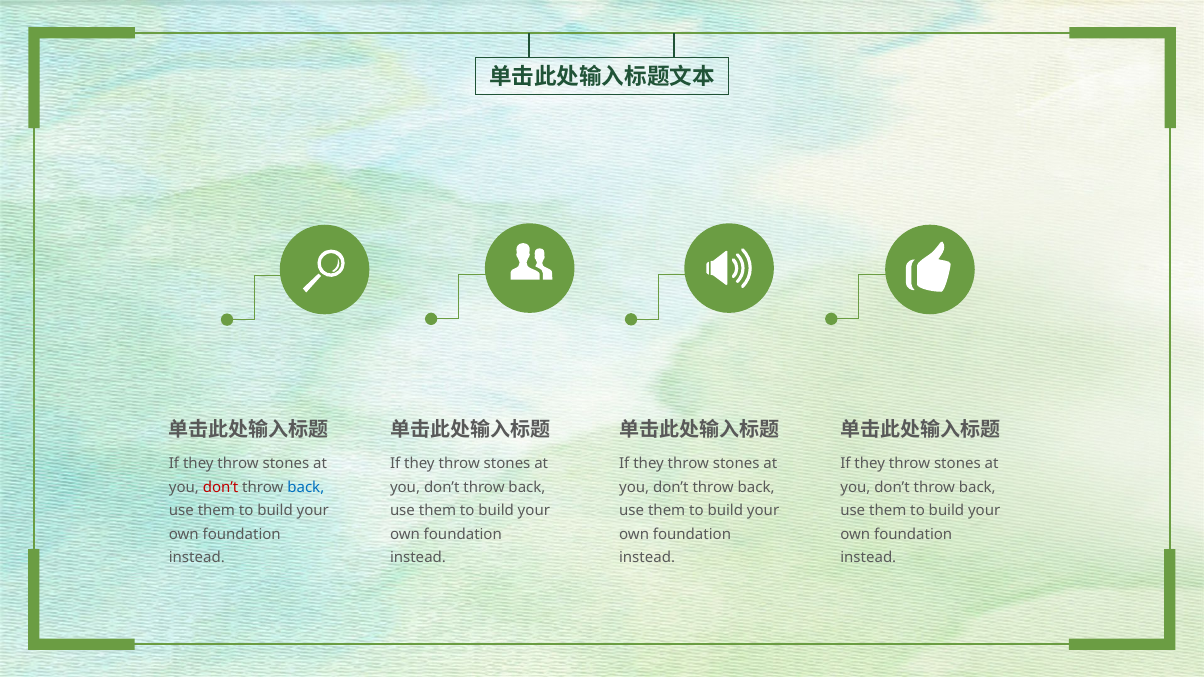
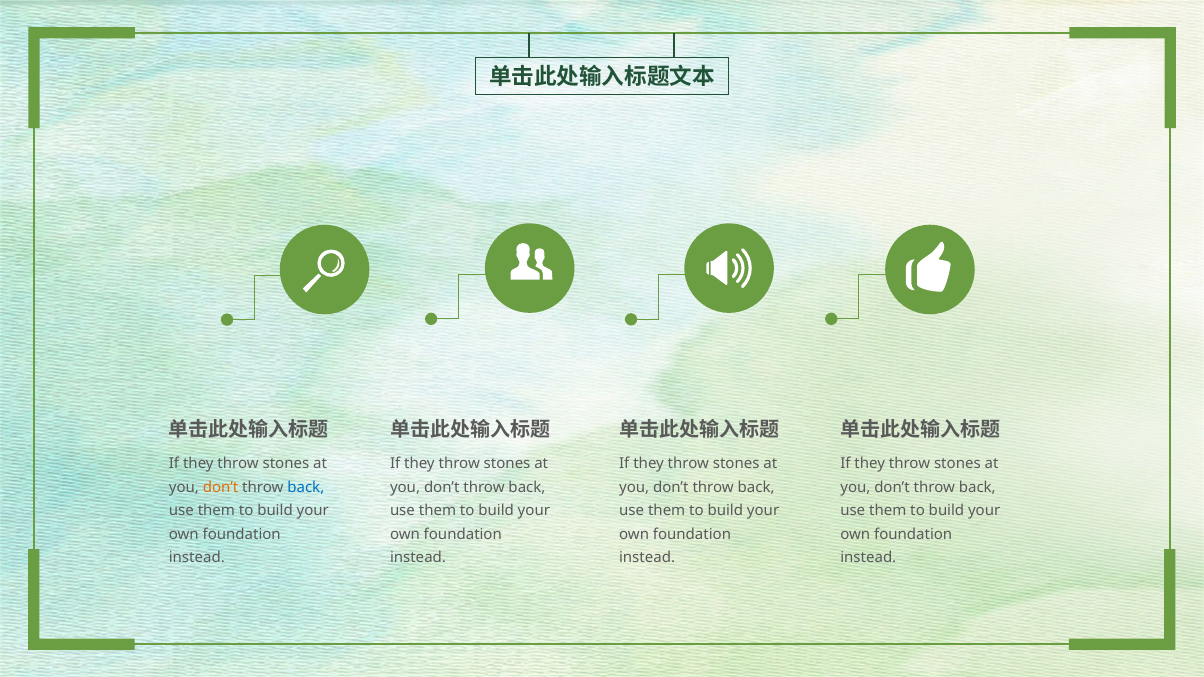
don’t at (221, 488) colour: red -> orange
